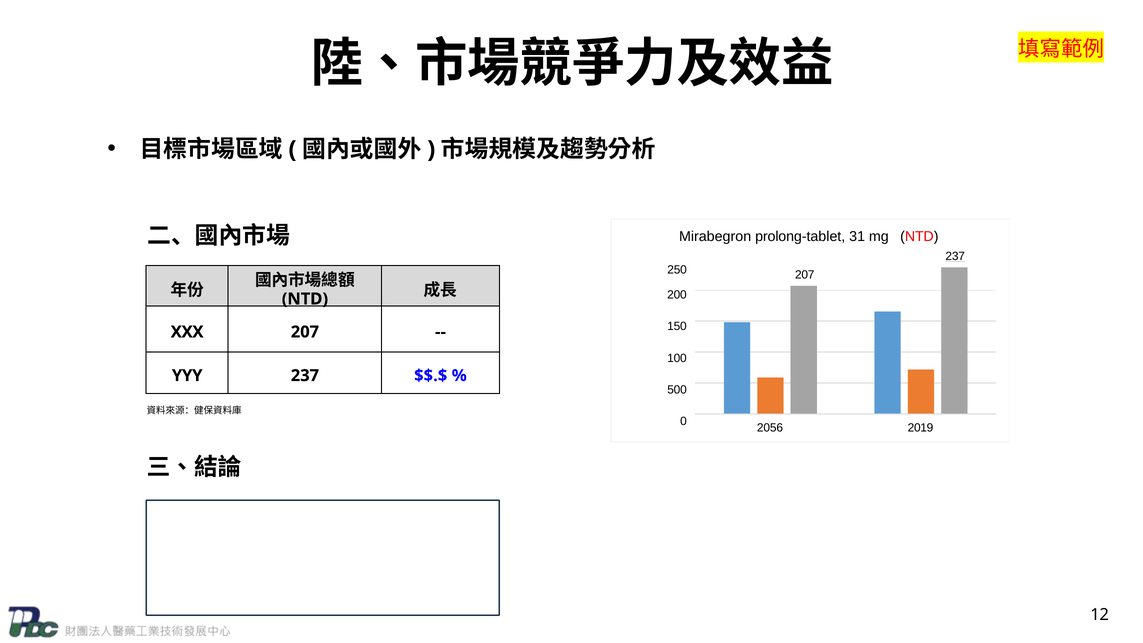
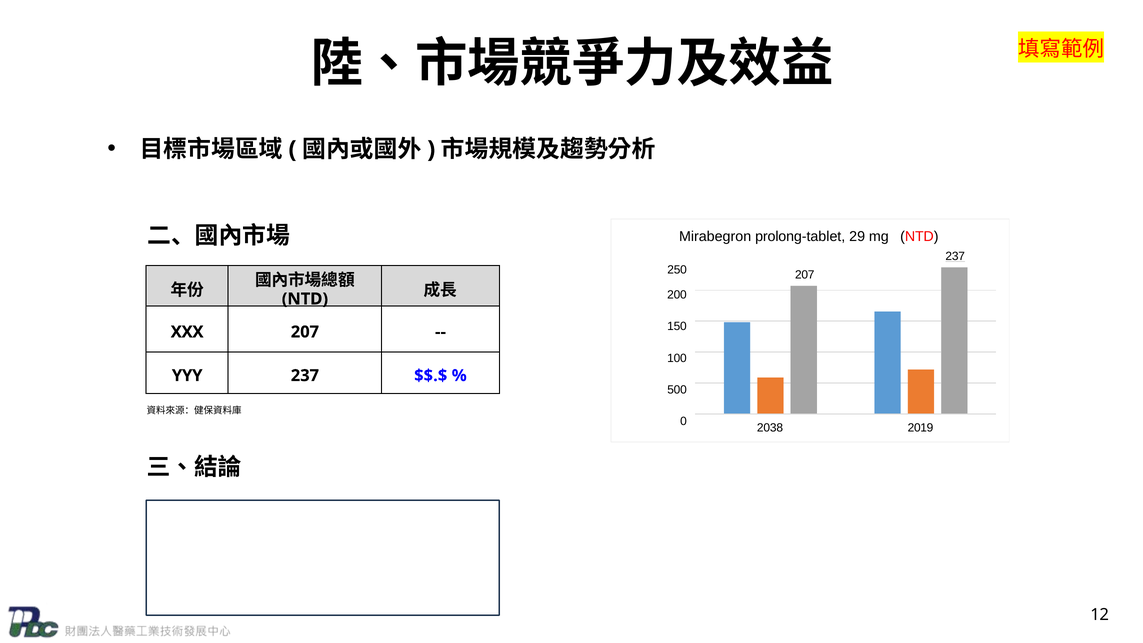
31: 31 -> 29
2056: 2056 -> 2038
